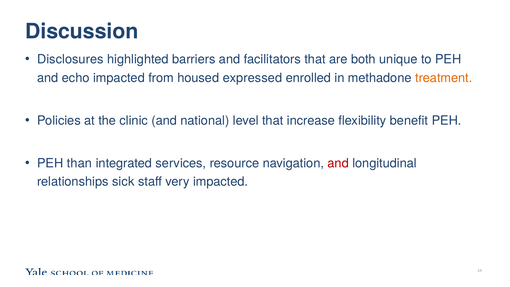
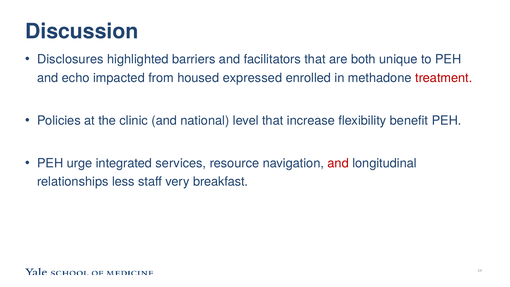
treatment colour: orange -> red
than: than -> urge
sick: sick -> less
very impacted: impacted -> breakfast
